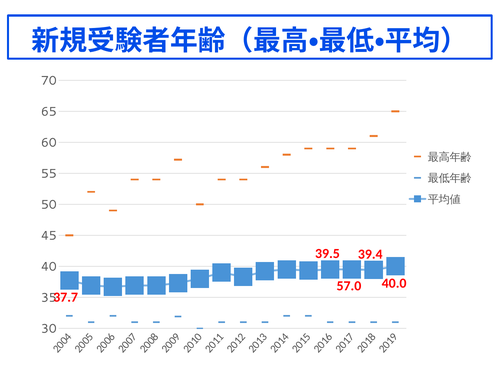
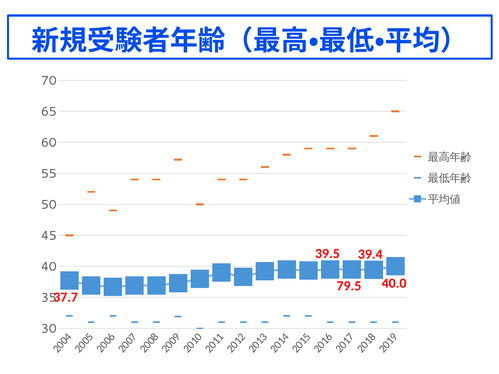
57.0: 57.0 -> 79.5
